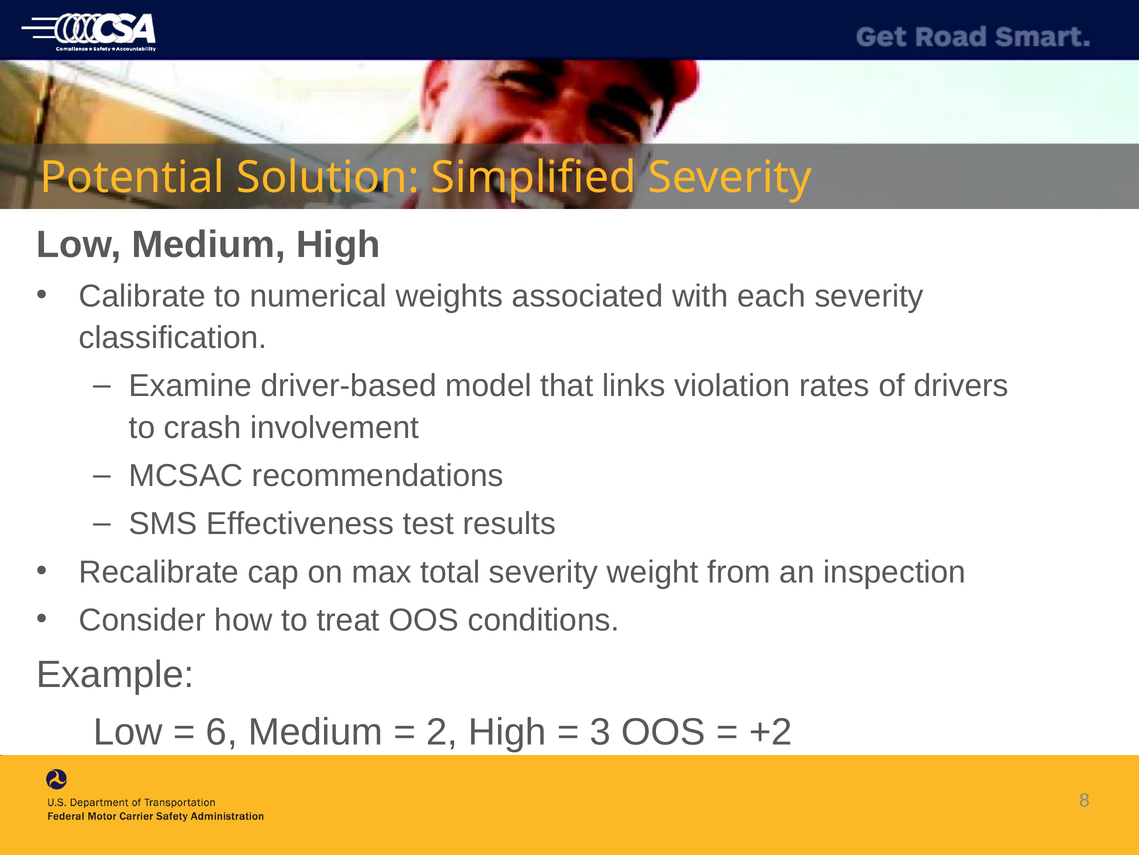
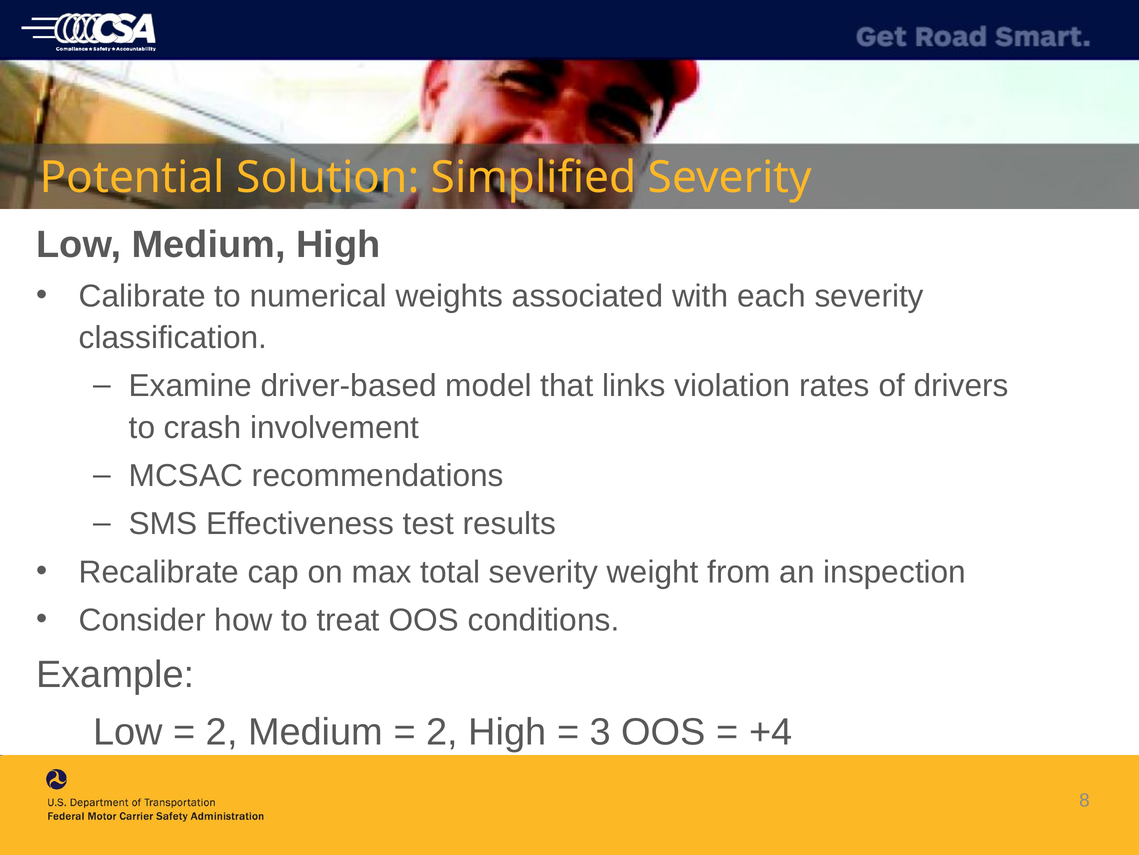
6 at (222, 732): 6 -> 2
+2: +2 -> +4
